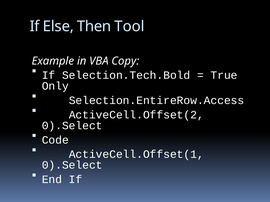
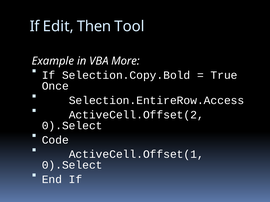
Else: Else -> Edit
Copy: Copy -> More
Selection.Tech.Bold: Selection.Tech.Bold -> Selection.Copy.Bold
Only: Only -> Once
